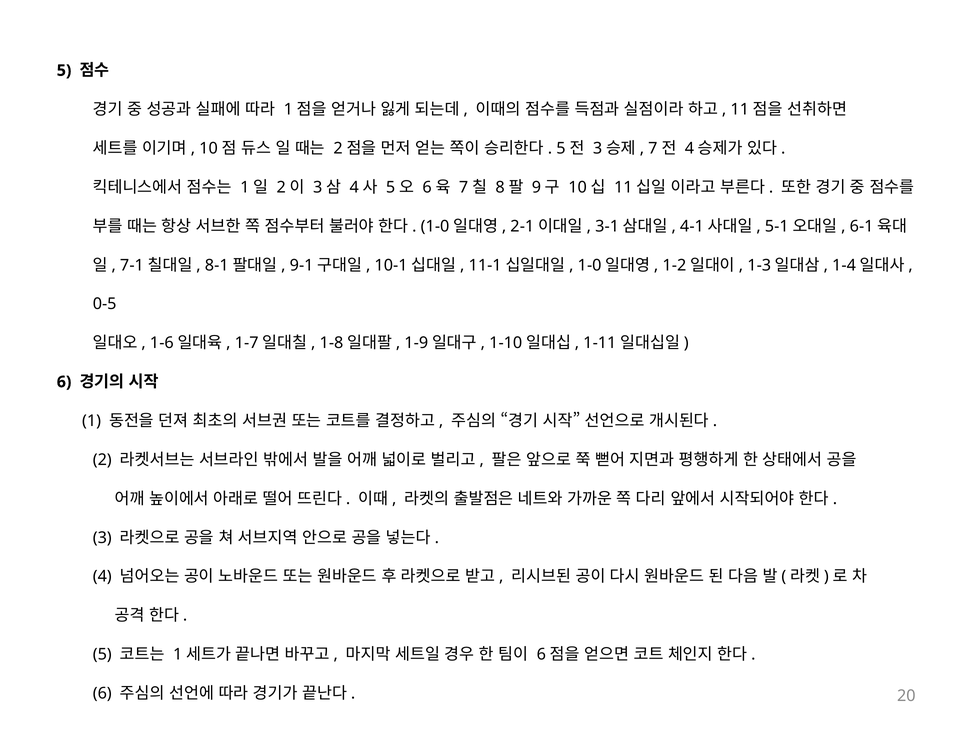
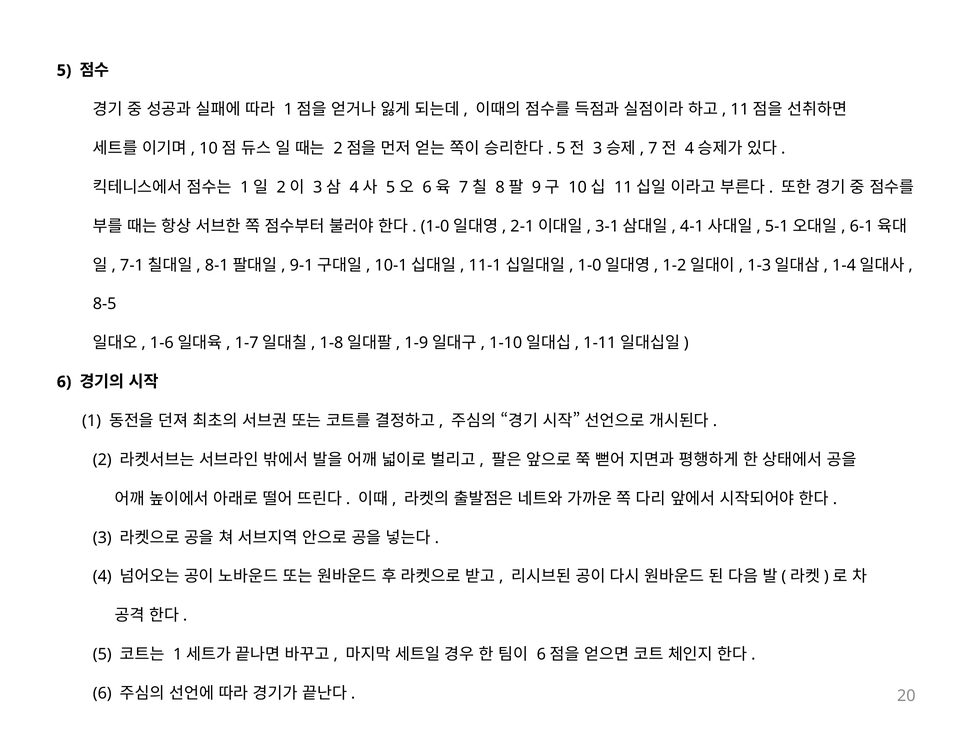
0-5: 0-5 -> 8-5
